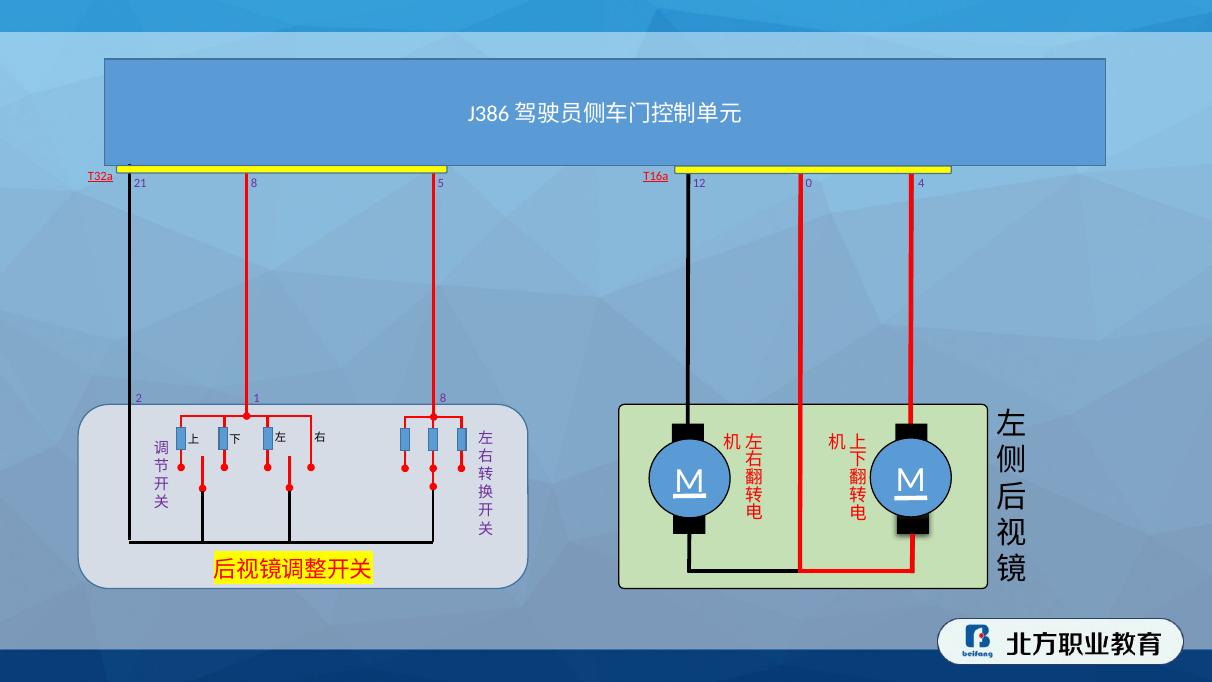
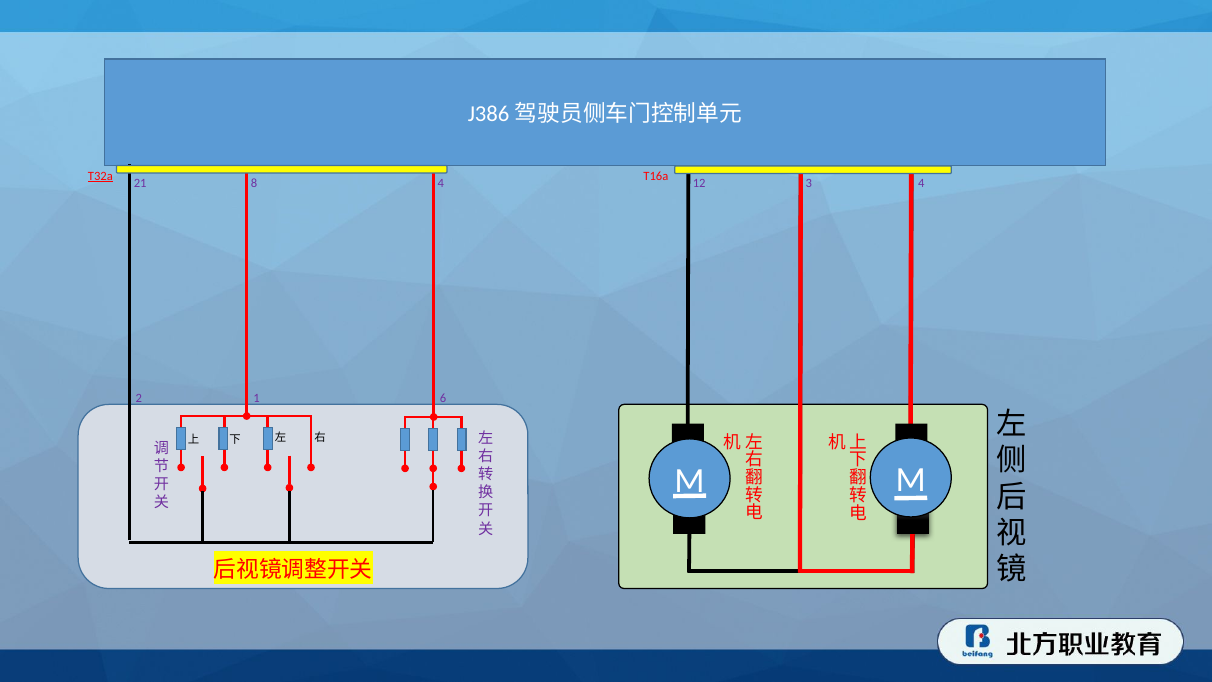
T16a underline: present -> none
8 5: 5 -> 4
0: 0 -> 3
1 8: 8 -> 6
